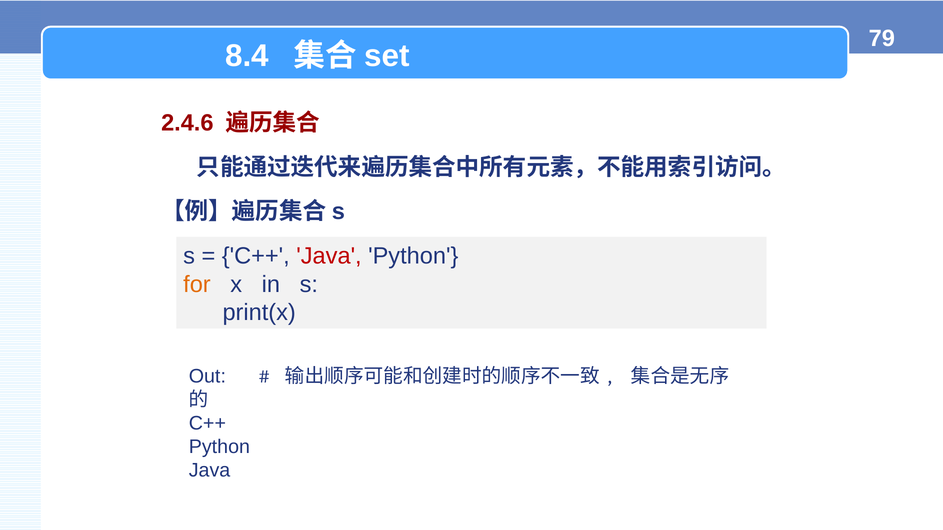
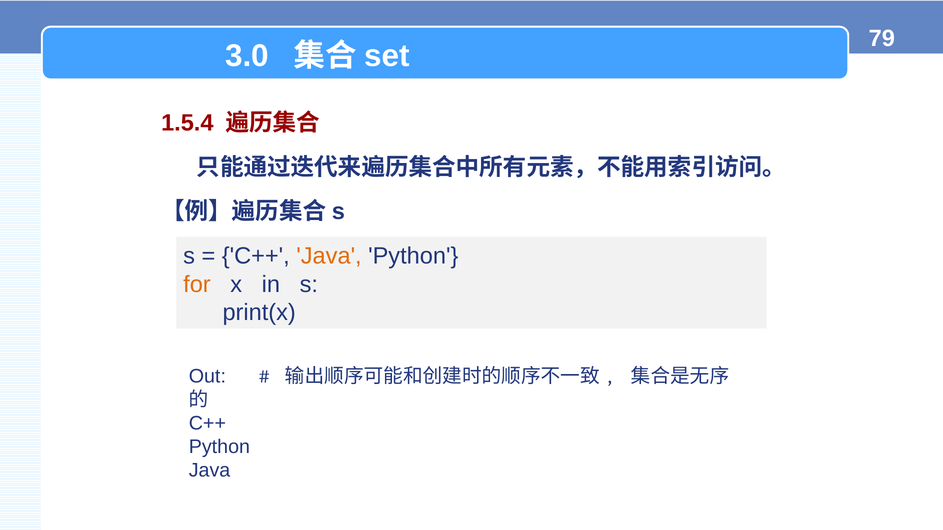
8.4: 8.4 -> 3.0
2.4.6: 2.4.6 -> 1.5.4
Java at (329, 256) colour: red -> orange
